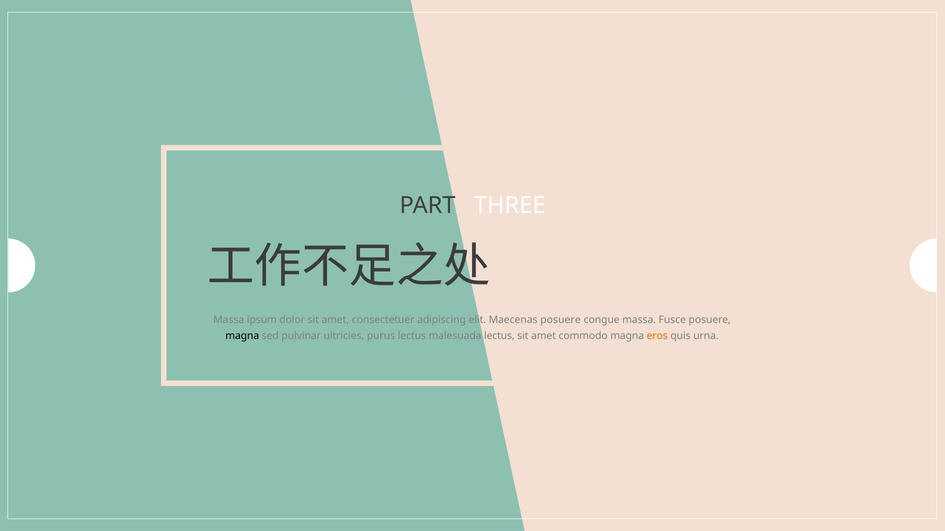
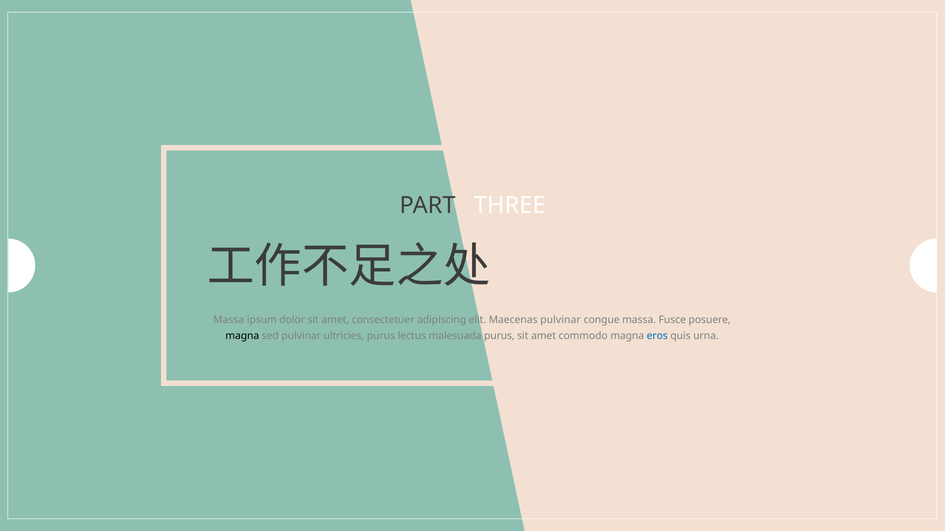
Maecenas posuere: posuere -> pulvinar
malesuada lectus: lectus -> purus
eros colour: orange -> blue
